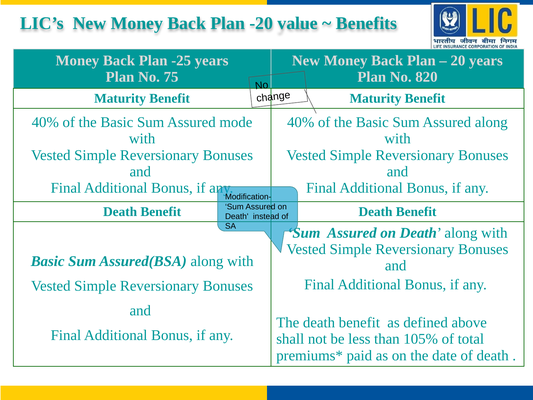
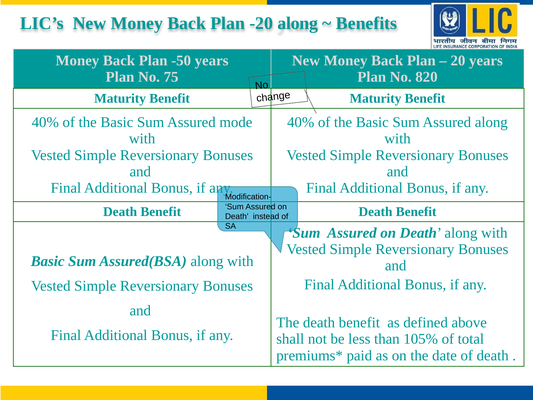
-20 value: value -> along
-25: -25 -> -50
